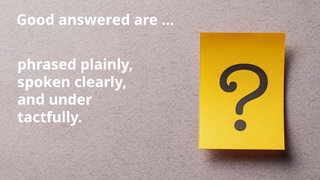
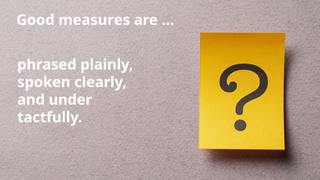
answered: answered -> measures
